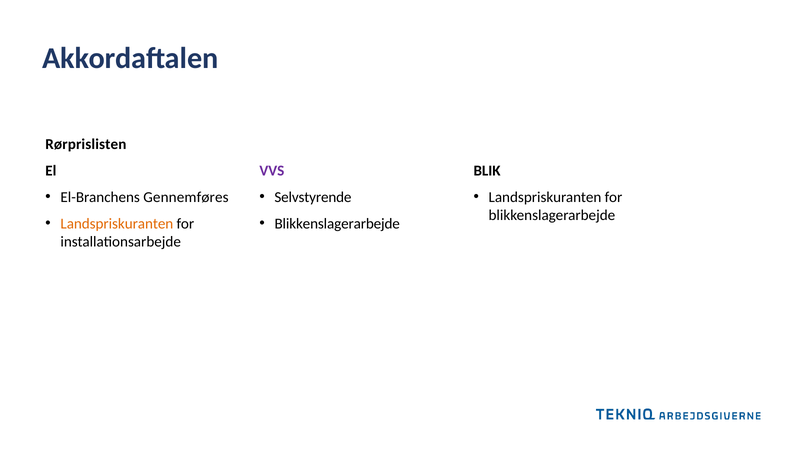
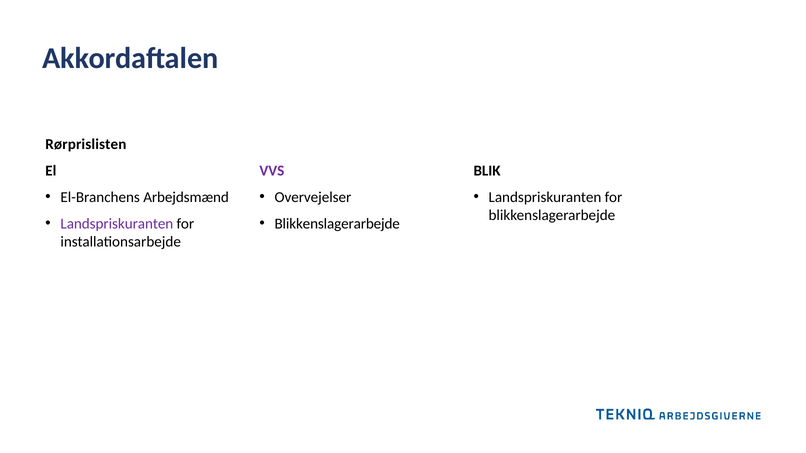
Gennemføres: Gennemføres -> Arbejdsmænd
Selvstyrende: Selvstyrende -> Overvejelser
Landspriskuranten at (117, 224) colour: orange -> purple
